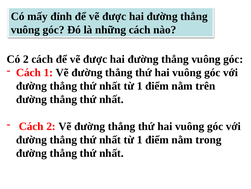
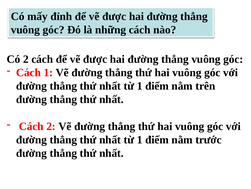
trong: trong -> trước
